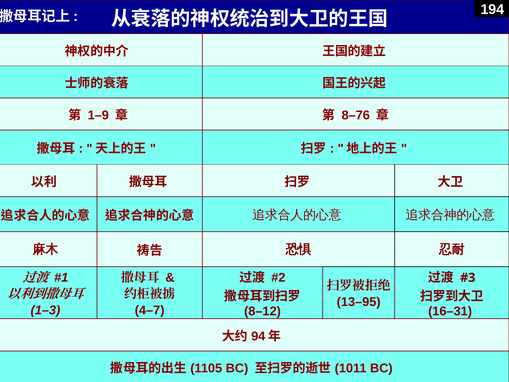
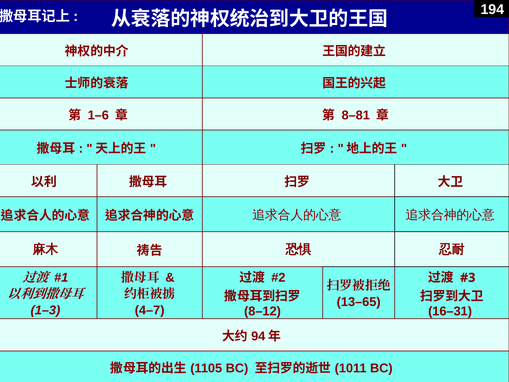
1–9: 1–9 -> 1–6
8–76: 8–76 -> 8–81
13–95: 13–95 -> 13–65
